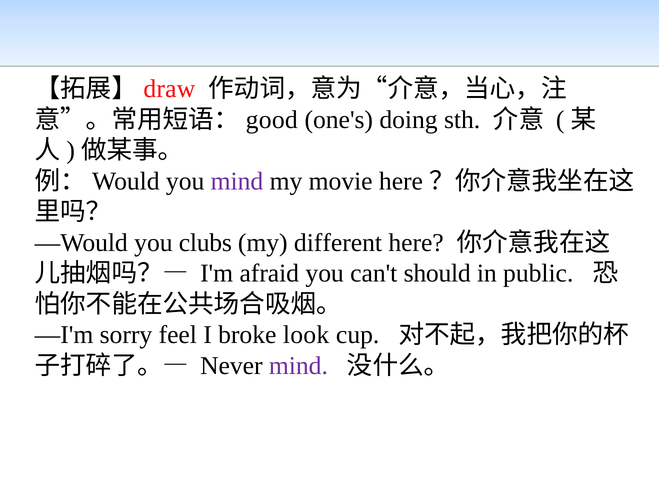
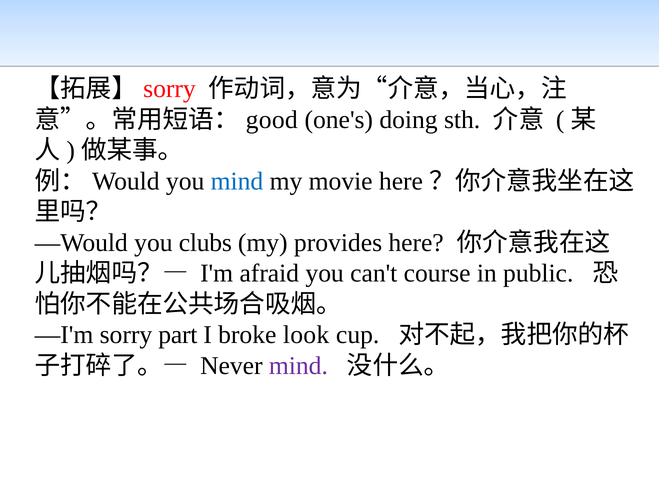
draw at (169, 89): draw -> sorry
mind at (237, 181) colour: purple -> blue
different: different -> provides
should: should -> course
feel: feel -> part
